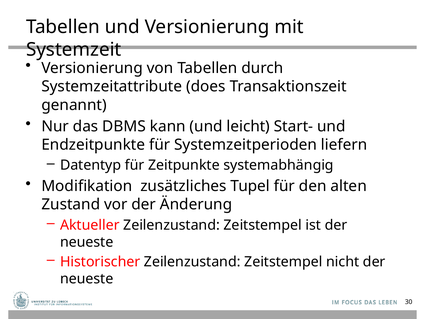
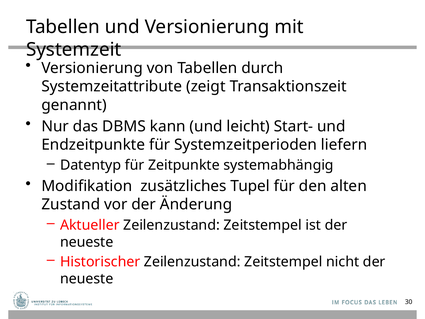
does: does -> zeigt
